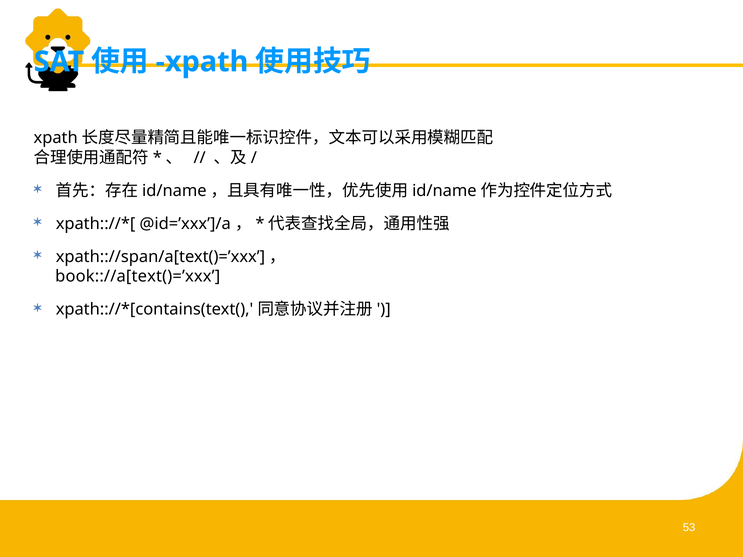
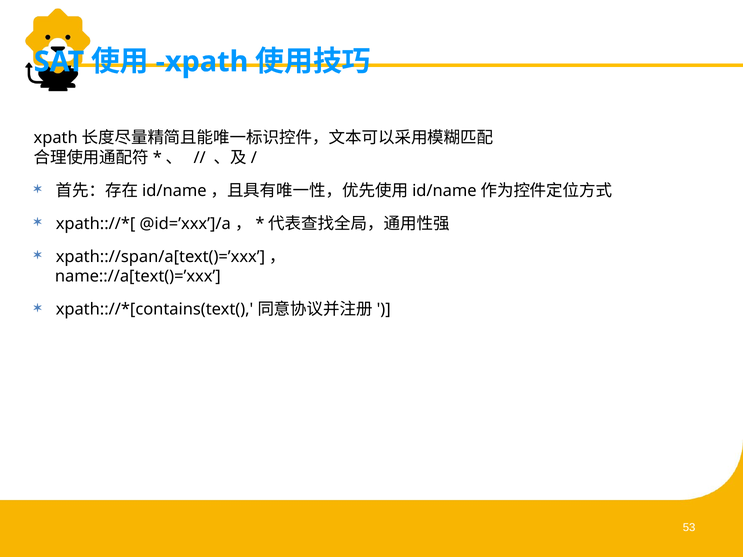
book:://a[text()=’xxx: book:://a[text()=’xxx -> name:://a[text()=’xxx
